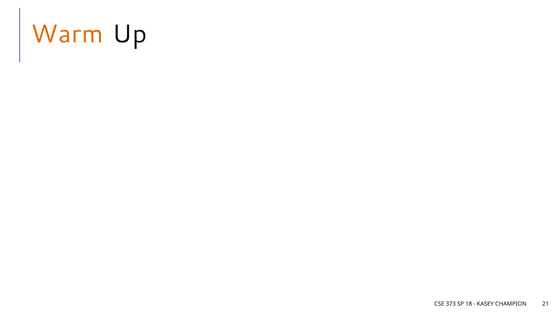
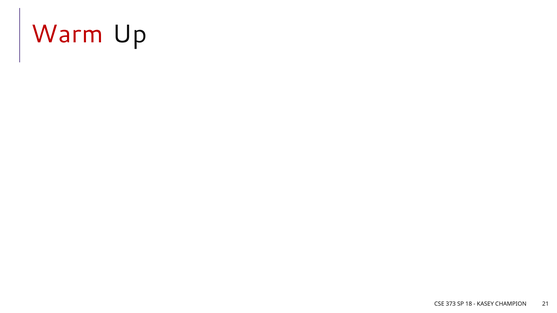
Warm colour: orange -> red
